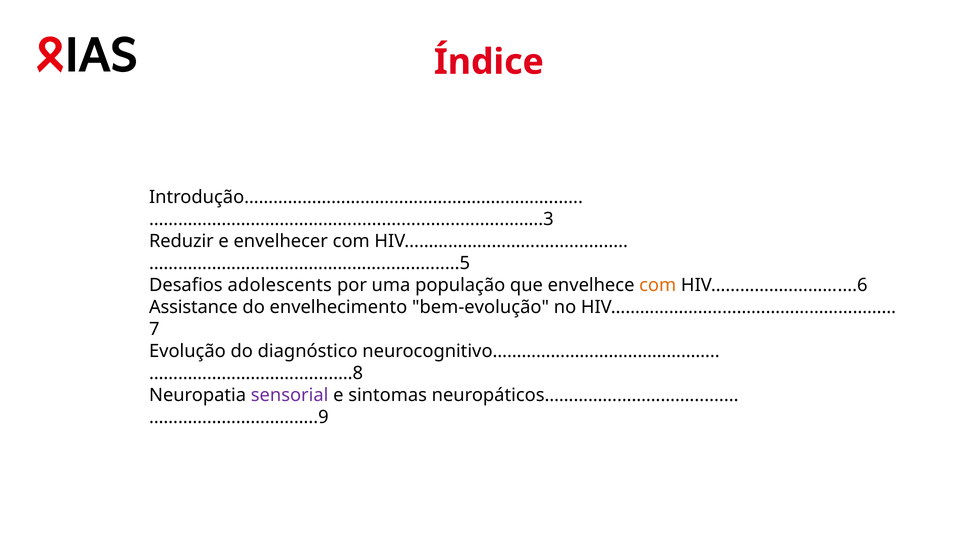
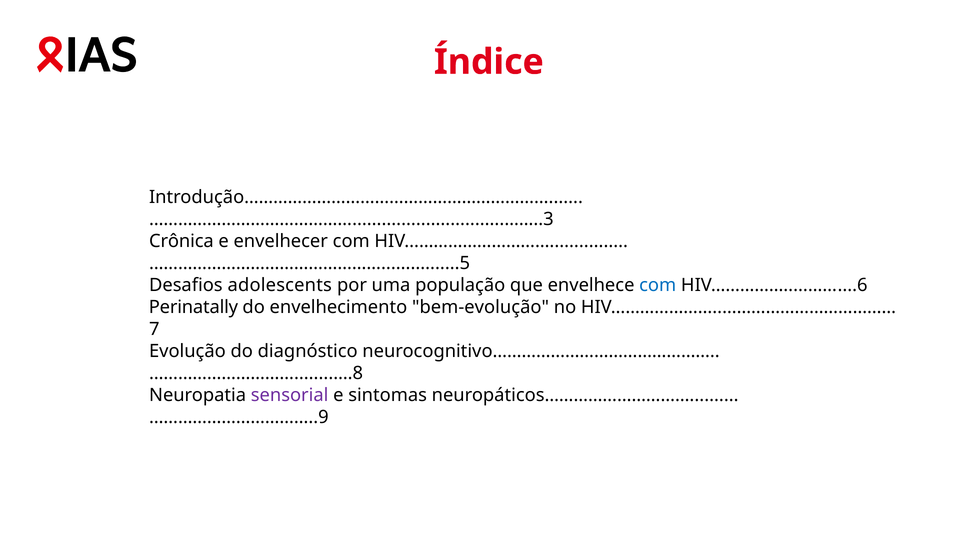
Reduzir: Reduzir -> Crônica
com at (658, 285) colour: orange -> blue
Assistance: Assistance -> Perinatally
